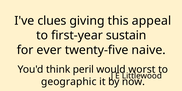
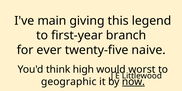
clues: clues -> main
appeal: appeal -> legend
sustain: sustain -> branch
peril: peril -> high
now underline: none -> present
